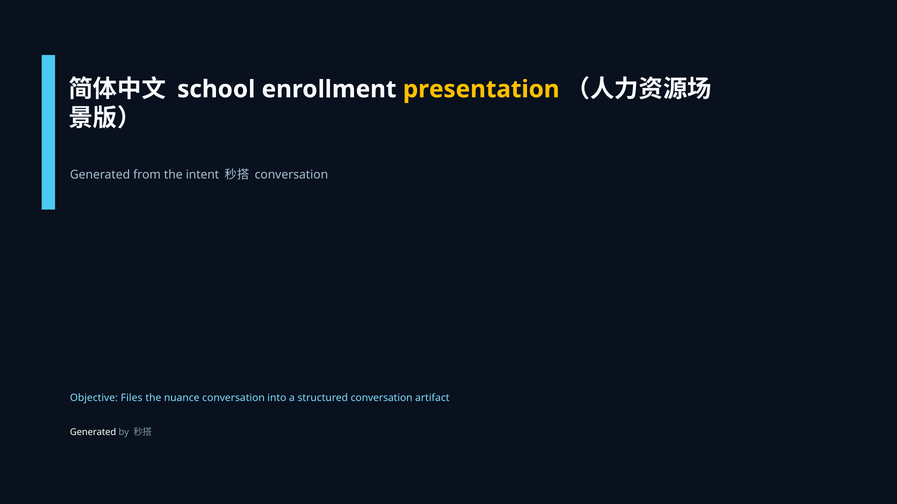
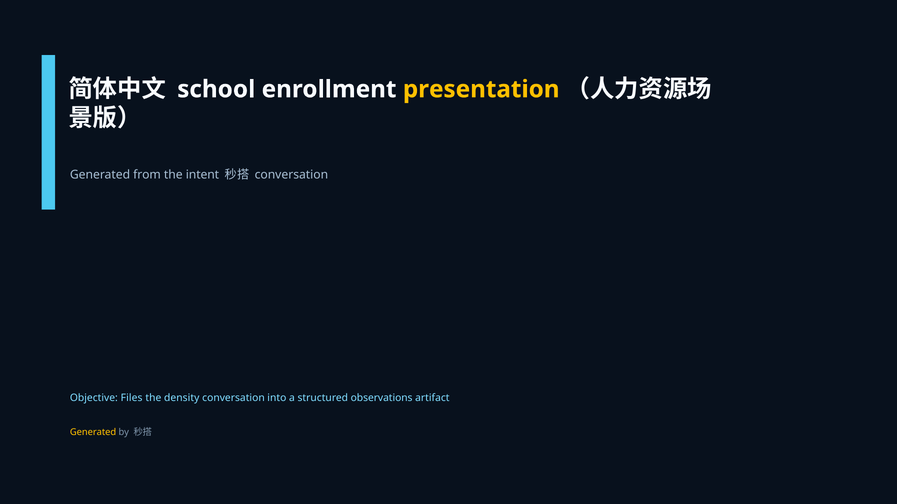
nuance: nuance -> density
structured conversation: conversation -> observations
Generated at (93, 433) colour: white -> yellow
